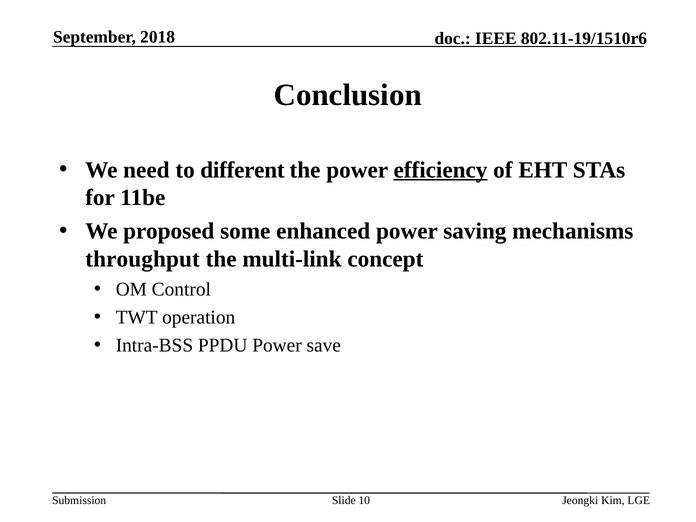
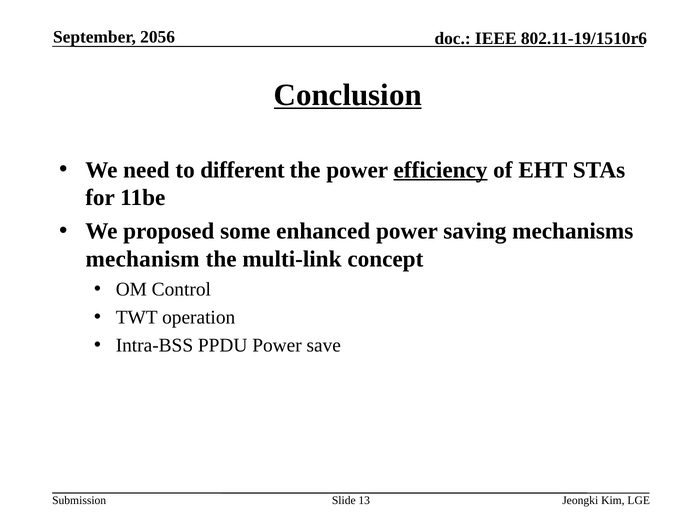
2018: 2018 -> 2056
Conclusion underline: none -> present
throughput: throughput -> mechanism
10: 10 -> 13
